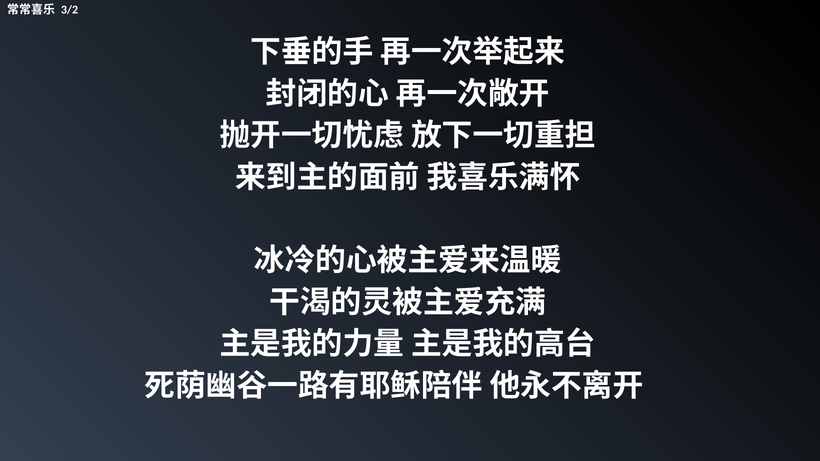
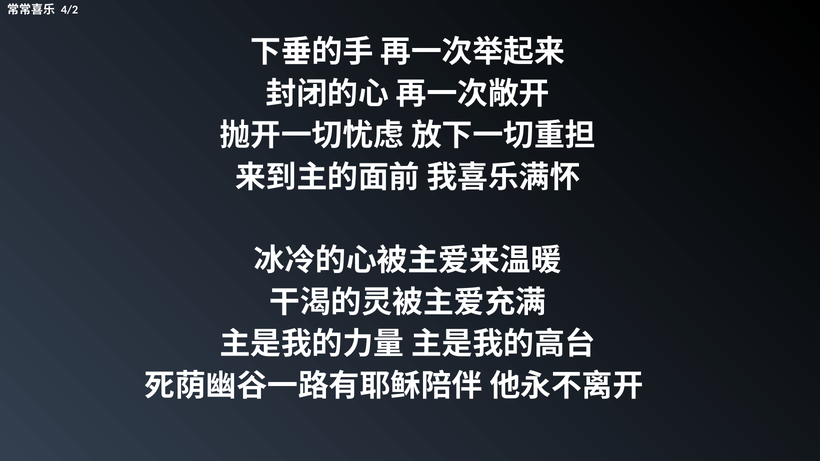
3/2: 3/2 -> 4/2
